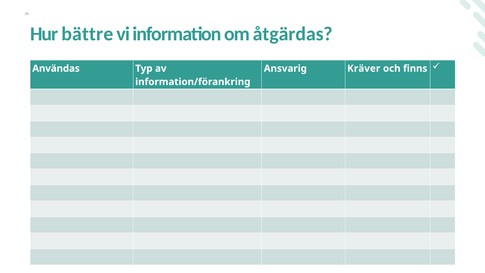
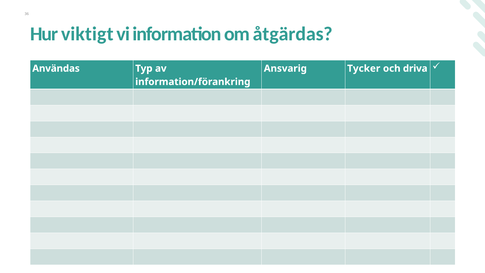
bättre: bättre -> viktigt
Kräver: Kräver -> Tycker
finns: finns -> driva
